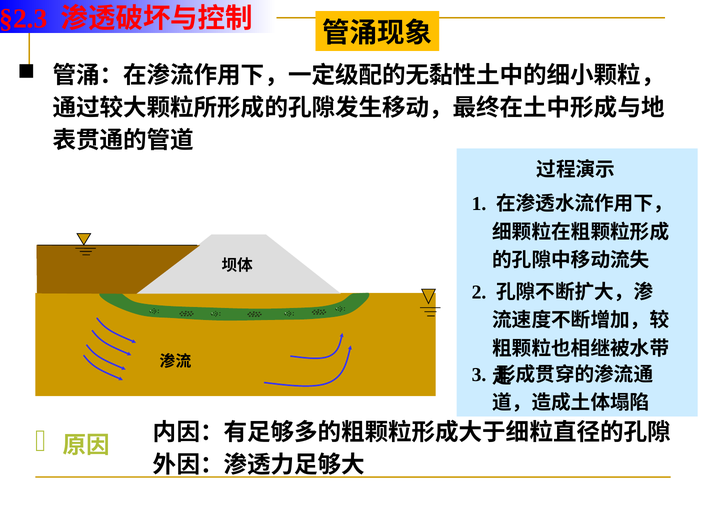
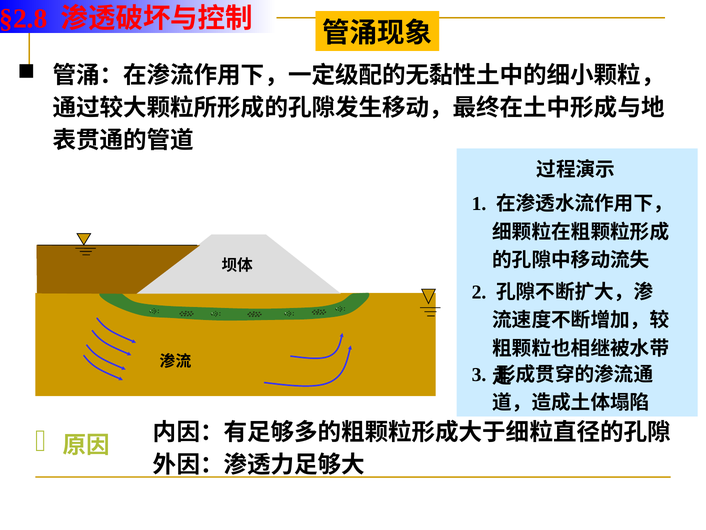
§2.3: §2.3 -> §2.8
